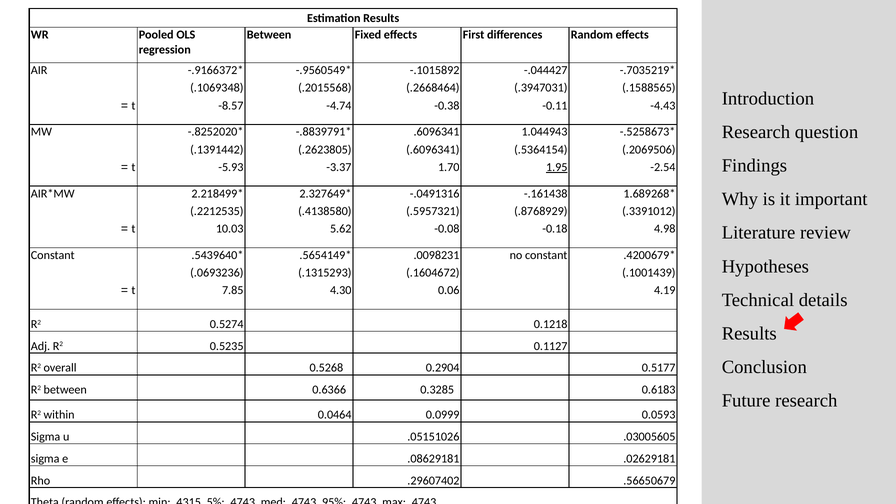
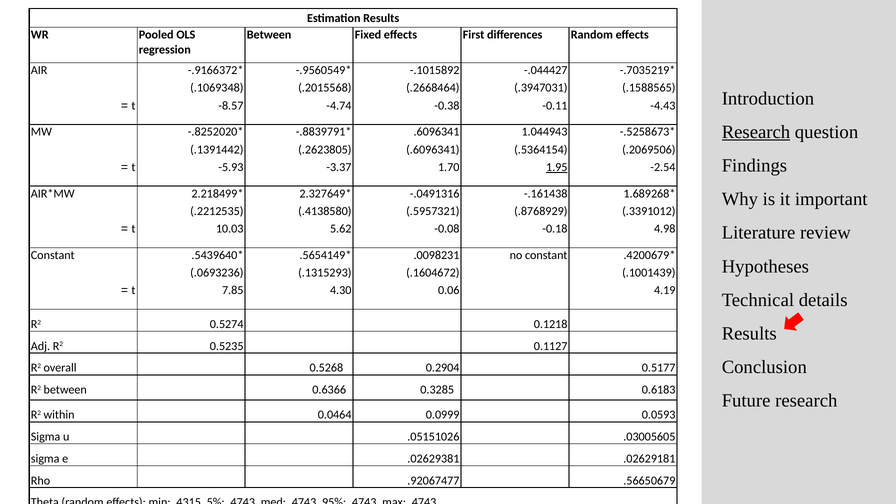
Research at (756, 132) underline: none -> present
.08629181: .08629181 -> .02629381
.29607402: .29607402 -> .92067477
